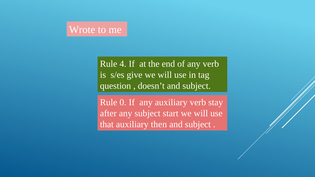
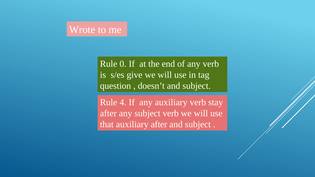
4: 4 -> 0
0: 0 -> 4
subject start: start -> verb
auxiliary then: then -> after
